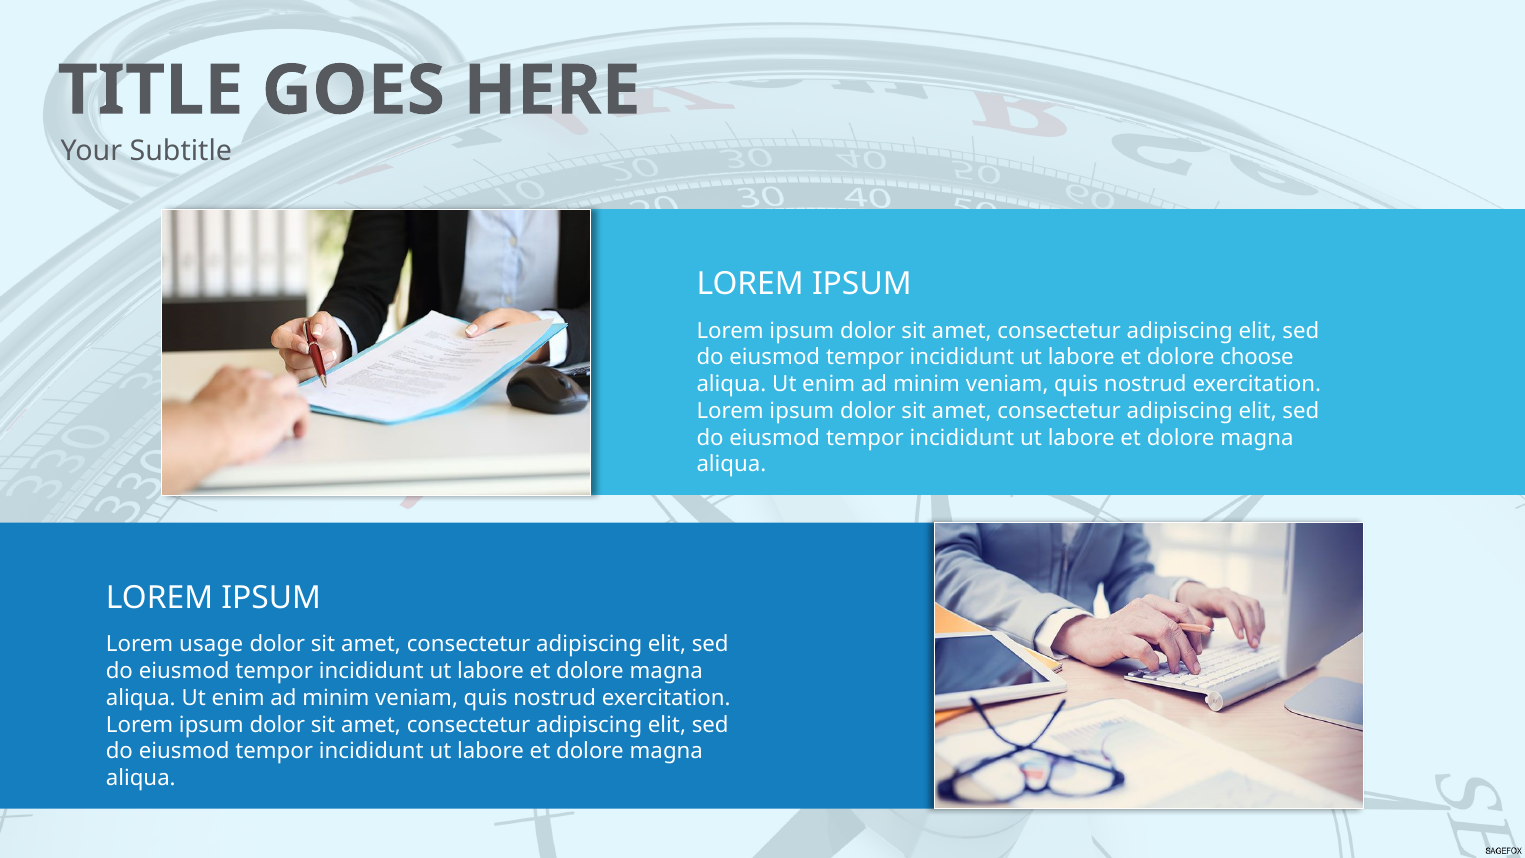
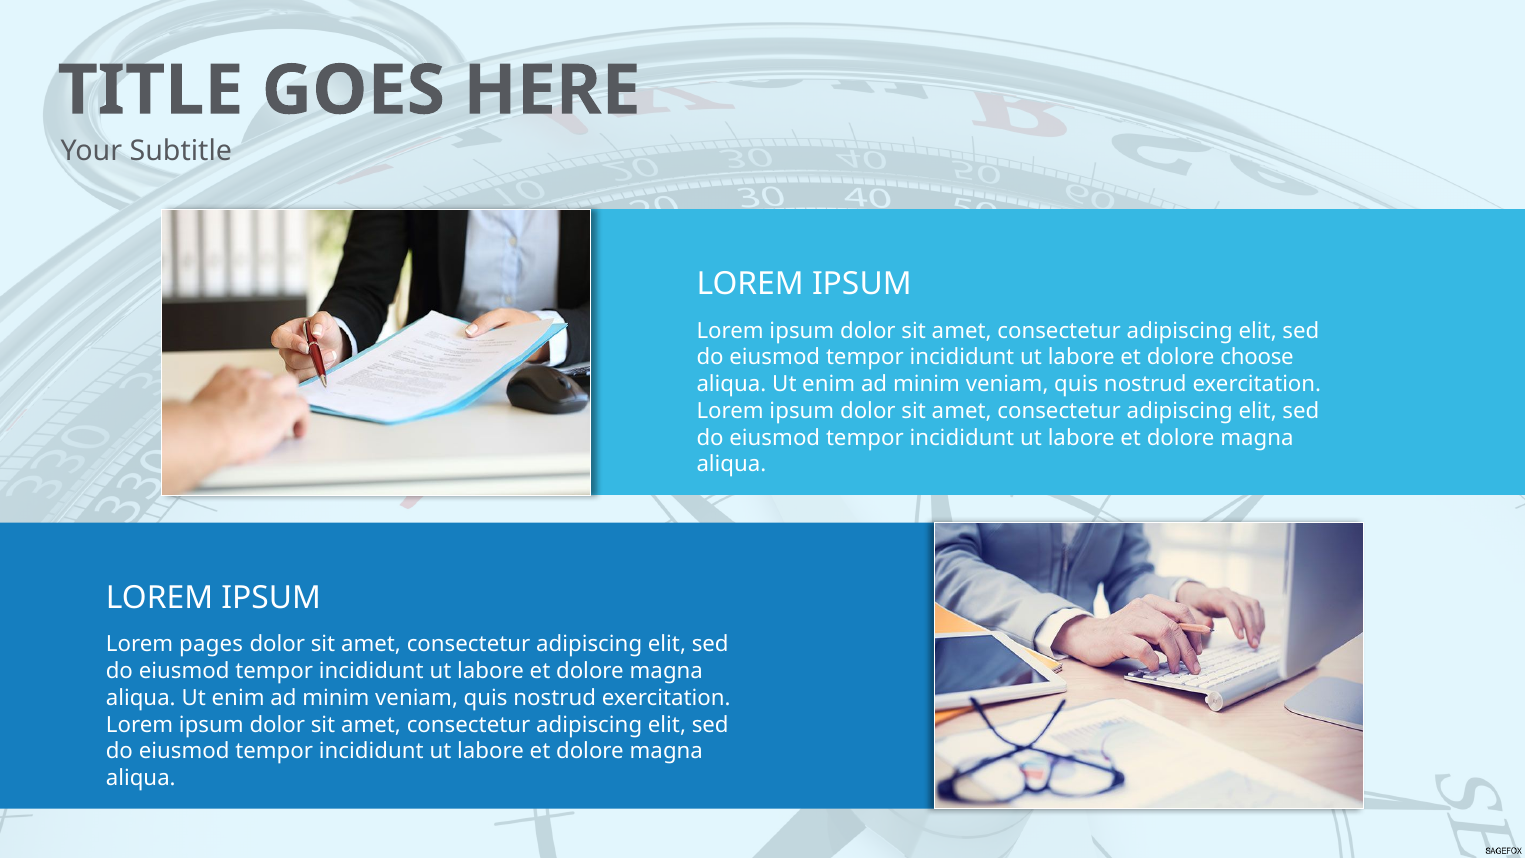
usage: usage -> pages
